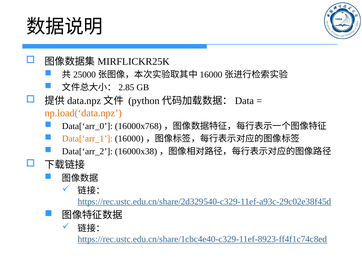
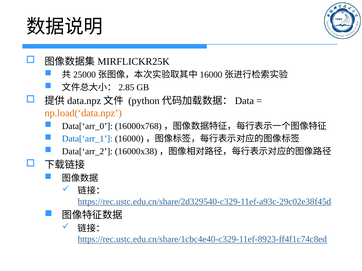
Data[‘arr_1 colour: orange -> blue
